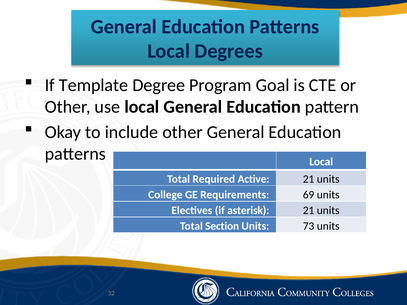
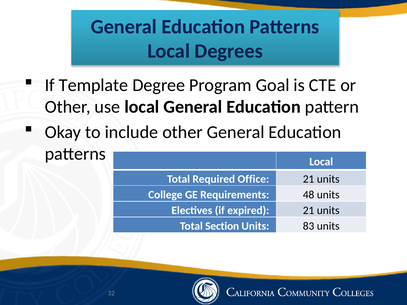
Active: Active -> Office
69: 69 -> 48
asterisk: asterisk -> expired
73: 73 -> 83
